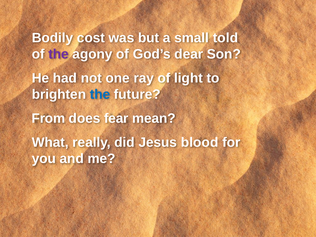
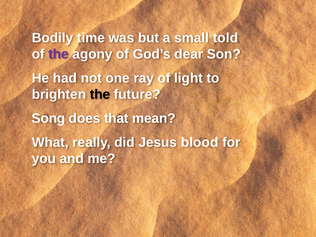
cost: cost -> time
the at (100, 94) colour: blue -> black
From: From -> Song
fear: fear -> that
